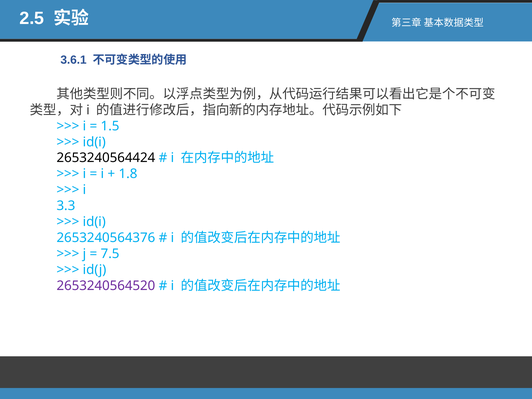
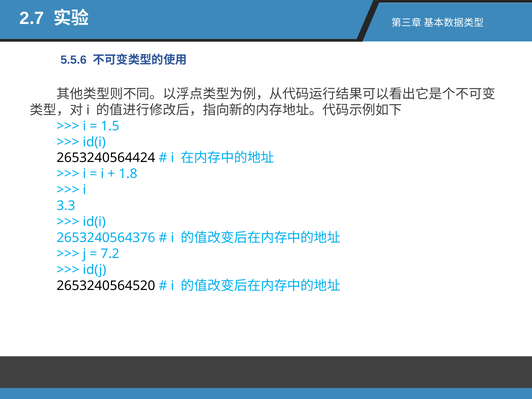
2.5: 2.5 -> 2.7
3.6.1: 3.6.1 -> 5.5.6
7.5: 7.5 -> 7.2
2653240564520 colour: purple -> black
